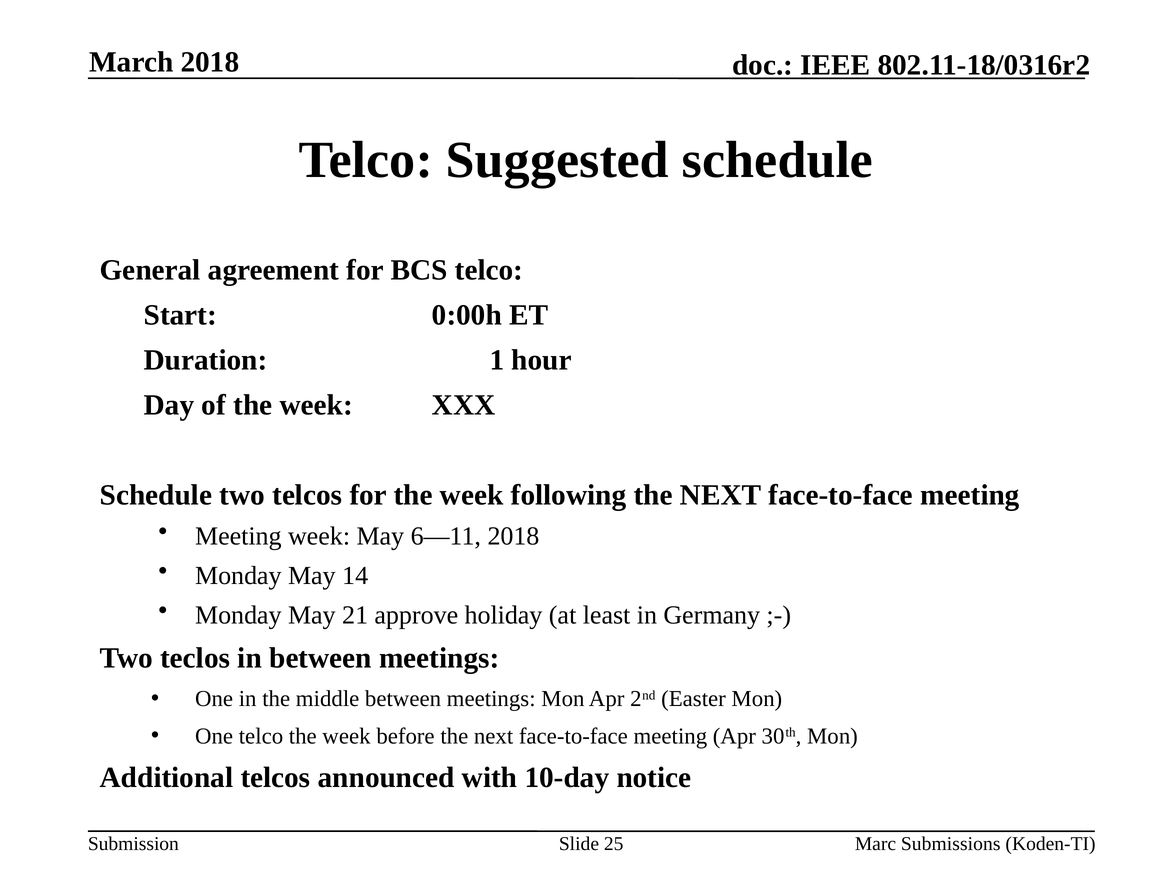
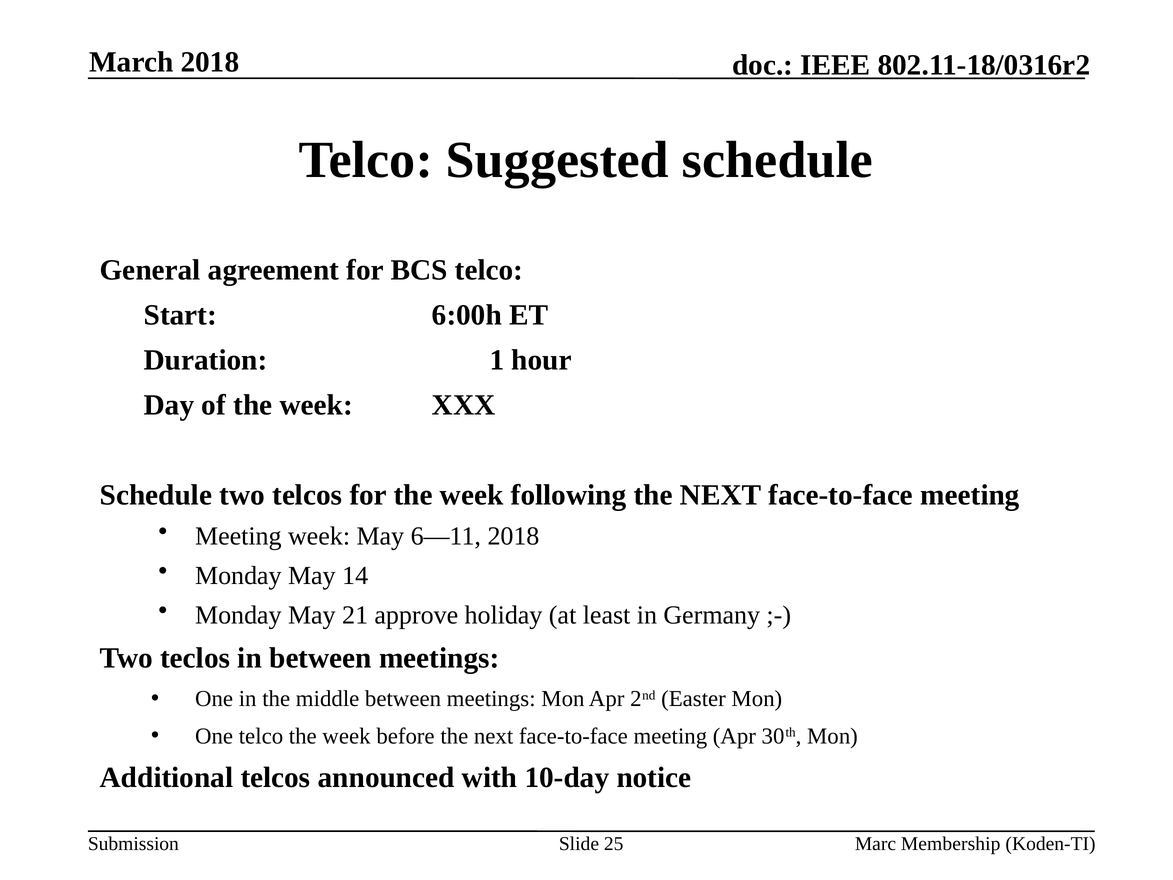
0:00h: 0:00h -> 6:00h
Submissions: Submissions -> Membership
